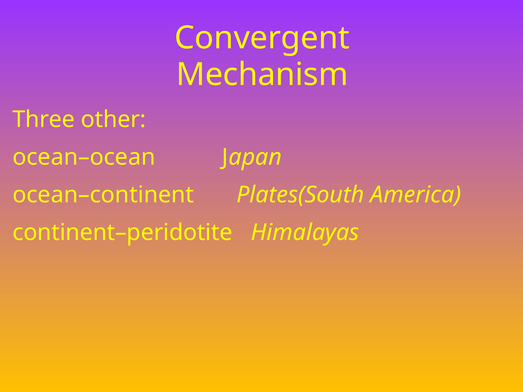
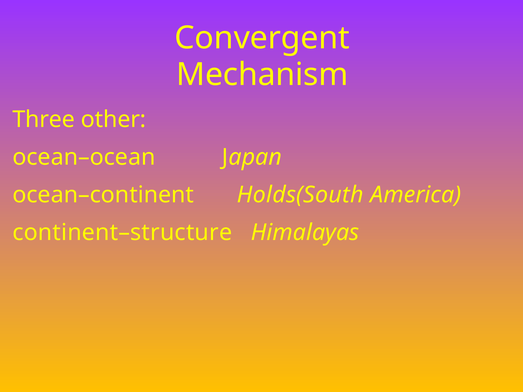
Plates(South: Plates(South -> Holds(South
continent–peridotite: continent–peridotite -> continent–structure
